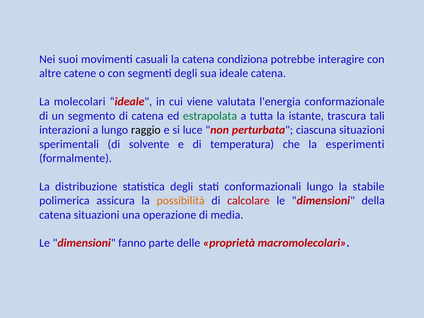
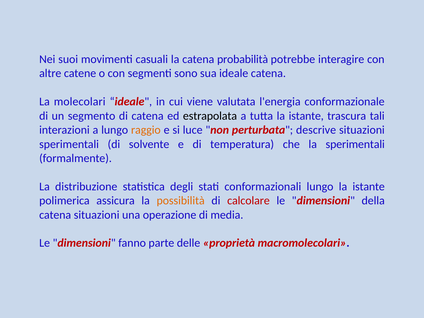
condiziona: condiziona -> probabilità
segmenti degli: degli -> sono
estrapolata colour: green -> black
raggio colour: black -> orange
ciascuna: ciascuna -> descrive
la esperimenti: esperimenti -> sperimentali
lungo la stabile: stabile -> istante
